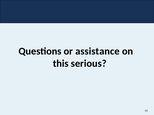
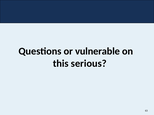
assistance: assistance -> vulnerable
